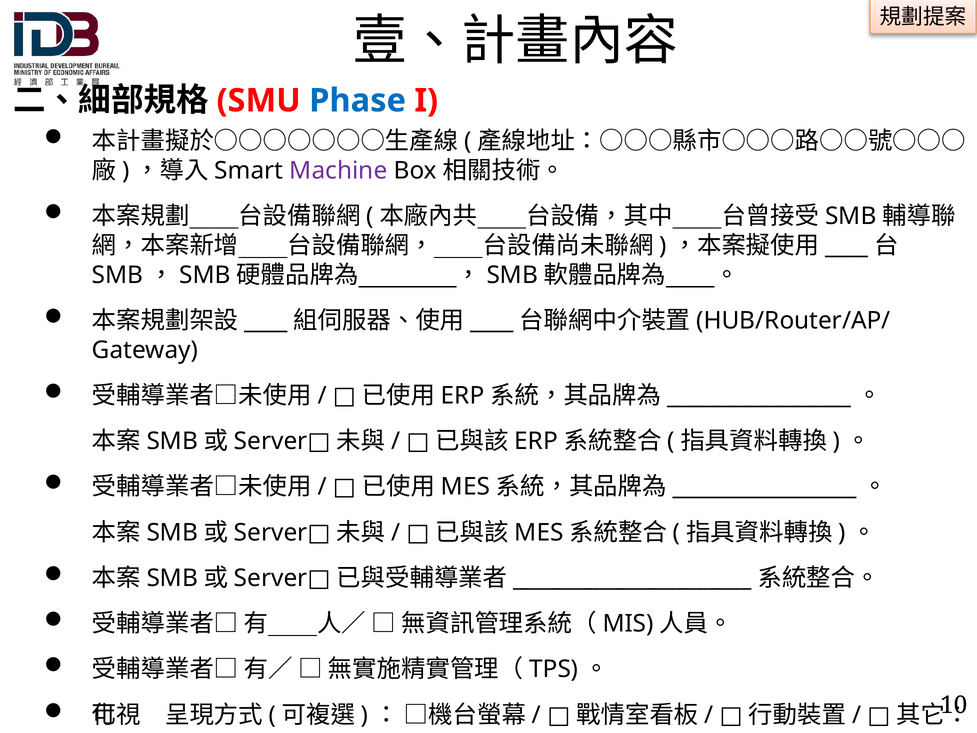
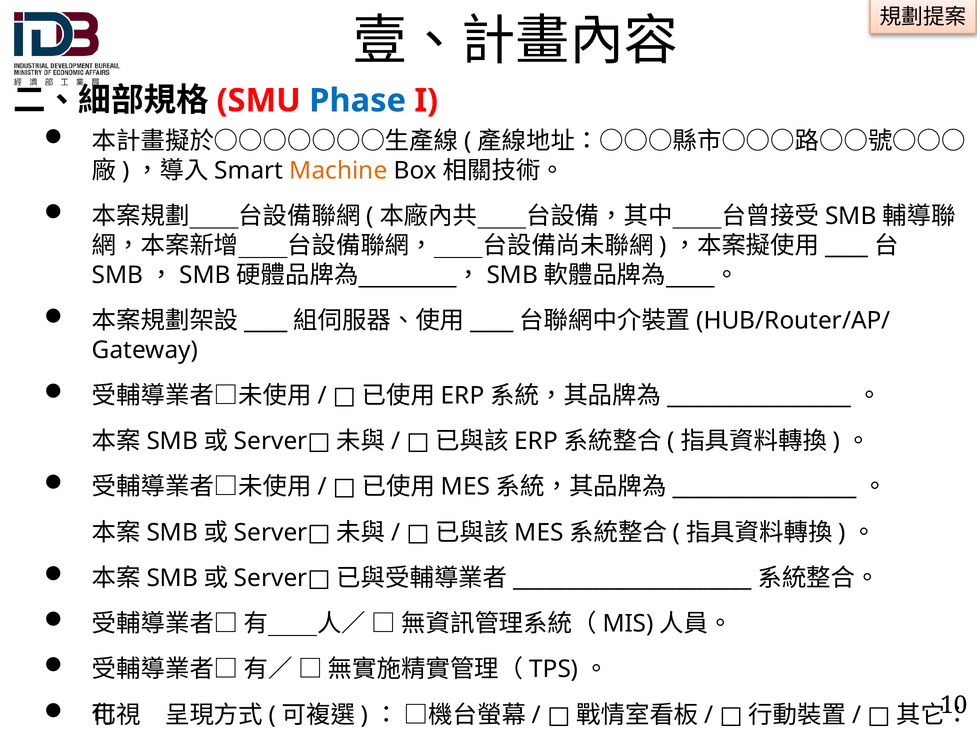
Machine colour: purple -> orange
